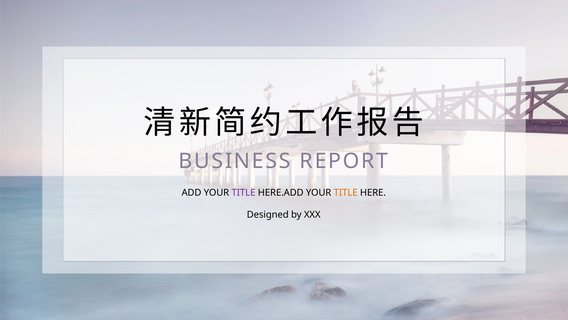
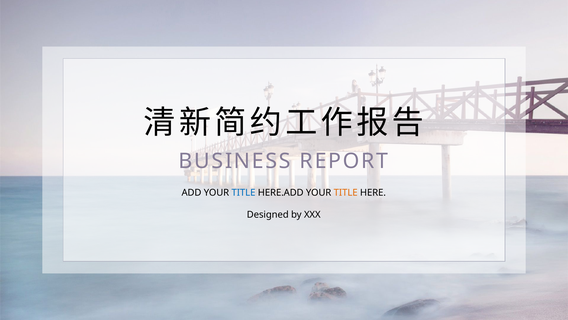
TITLE at (243, 192) colour: purple -> blue
